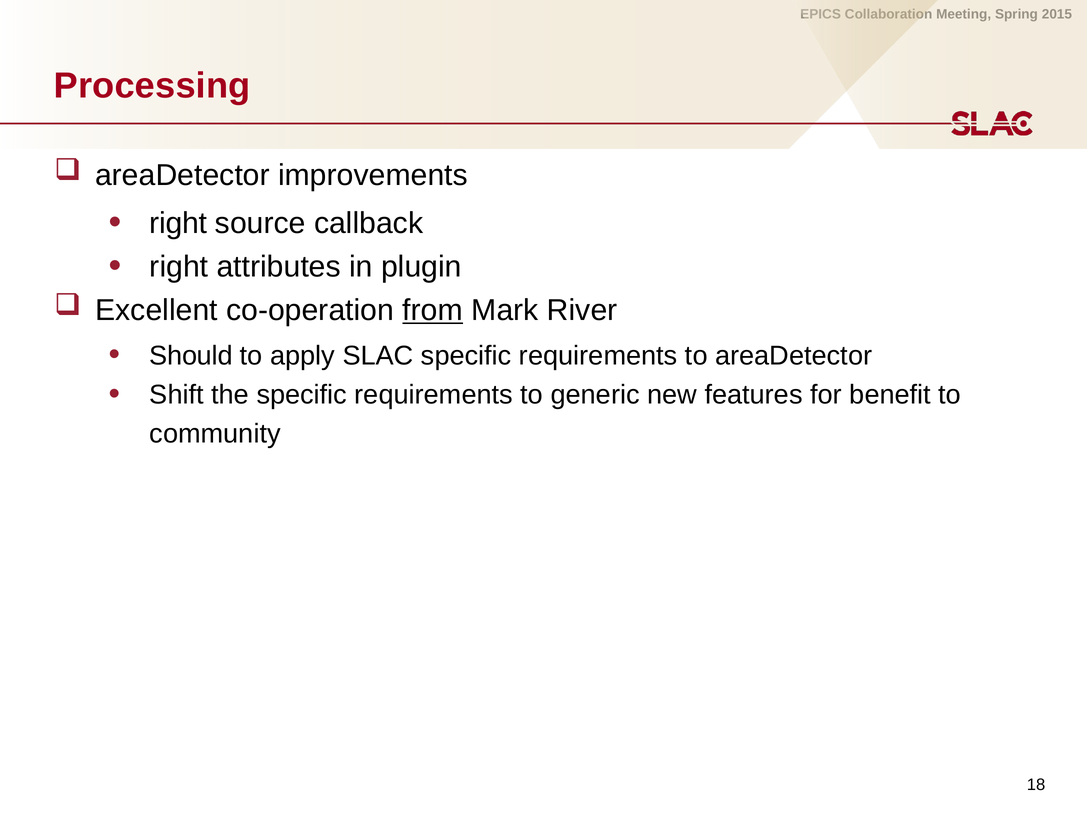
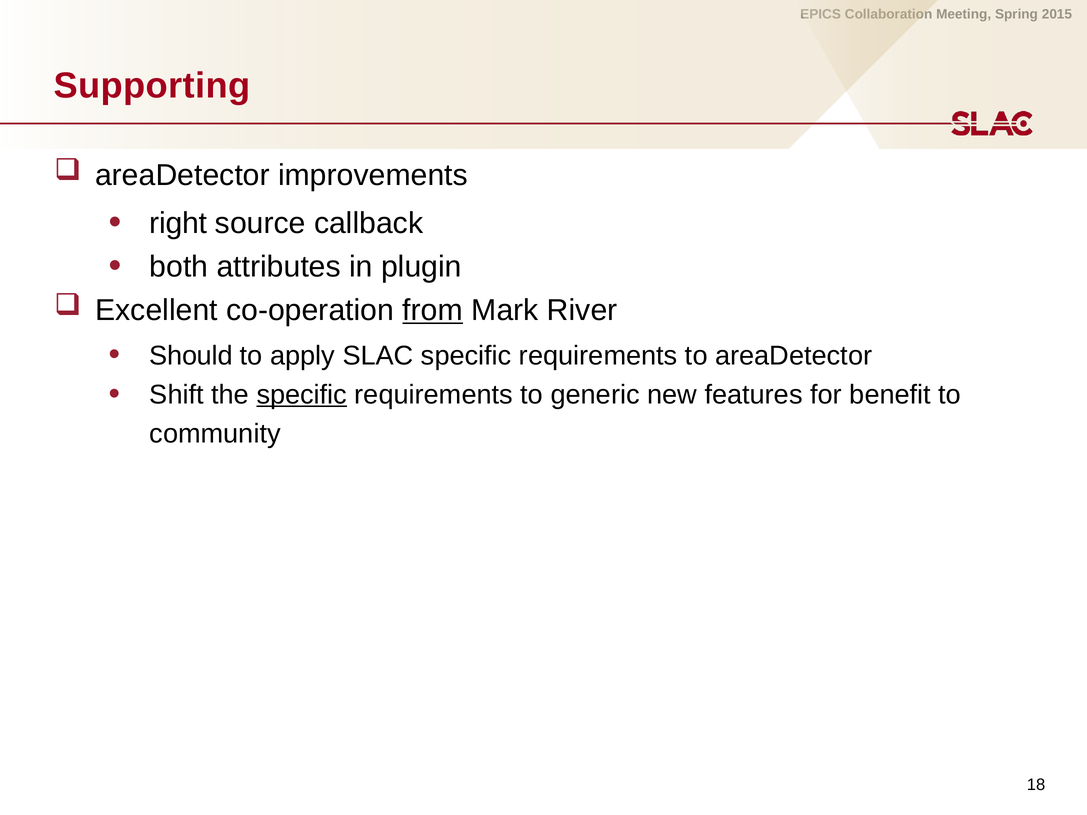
Processing: Processing -> Supporting
right at (179, 267): right -> both
specific at (302, 395) underline: none -> present
